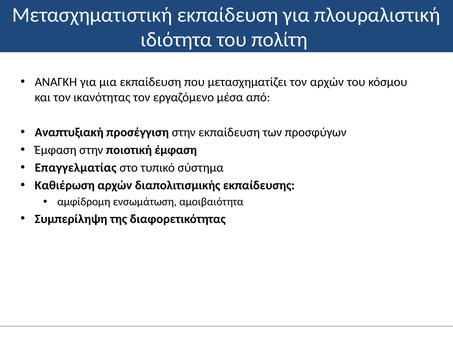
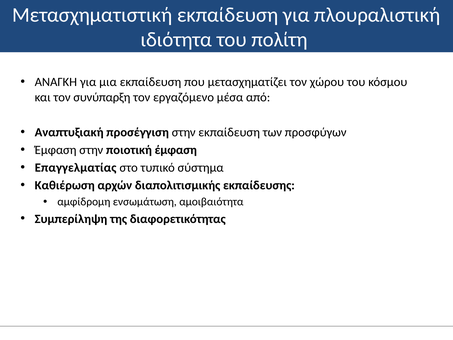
τον αρχών: αρχών -> χώρου
ικανότητας: ικανότητας -> συνύπαρξη
